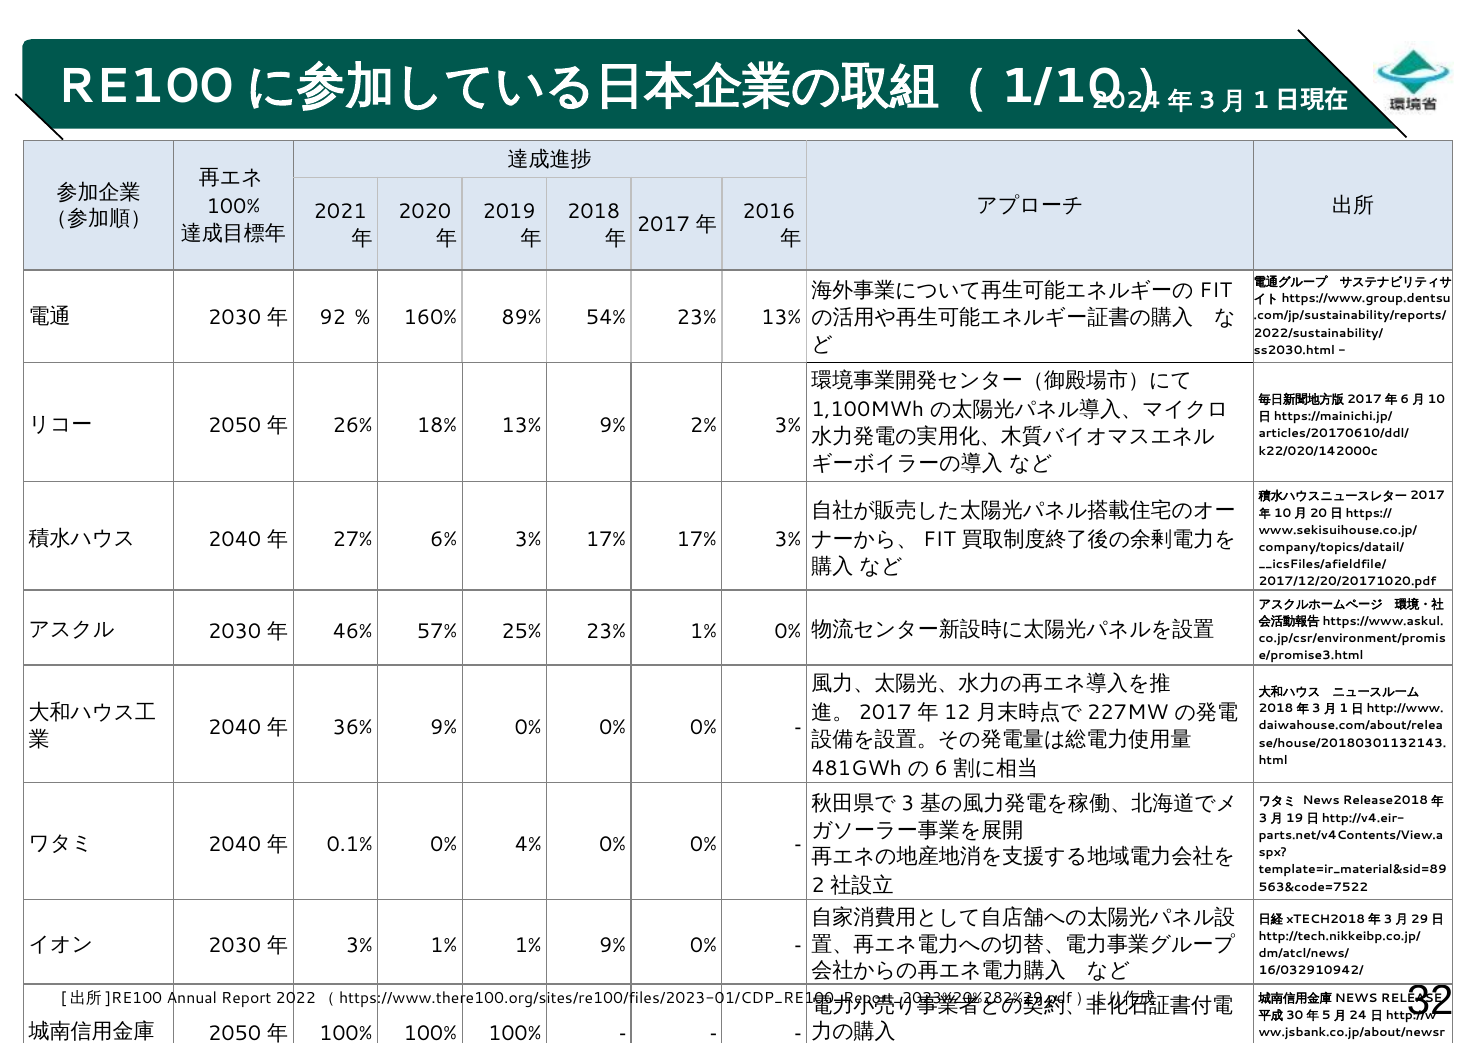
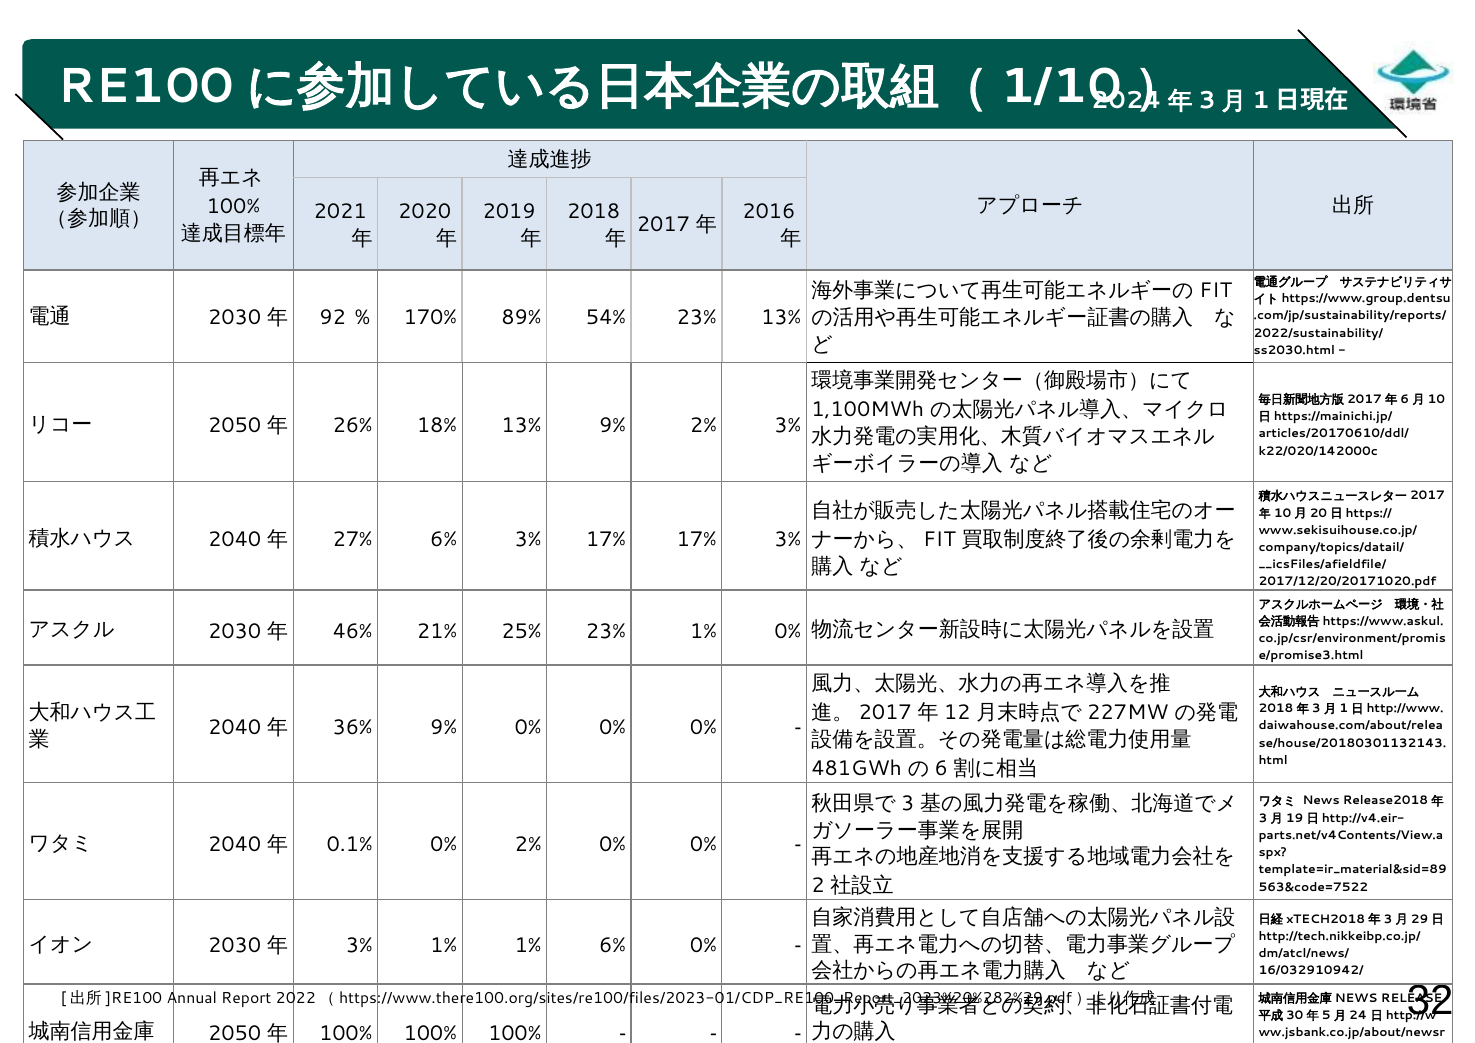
160%: 160% -> 170%
57%: 57% -> 21%
0% 4%: 4% -> 2%
1% 9%: 9% -> 6%
